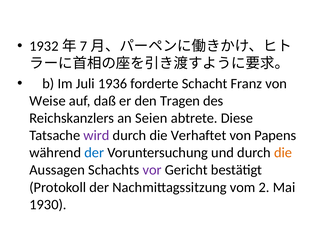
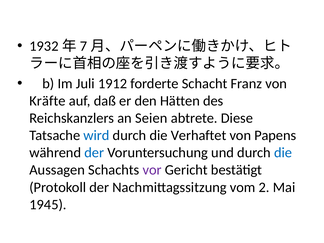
1936: 1936 -> 1912
Weise: Weise -> Kräfte
Tragen: Tragen -> Hätten
wird colour: purple -> blue
die at (283, 153) colour: orange -> blue
1930: 1930 -> 1945
